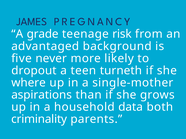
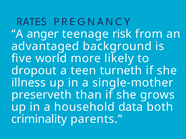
JAMES: JAMES -> RATES
grade: grade -> anger
never: never -> world
where: where -> illness
aspirations: aspirations -> preserveth
